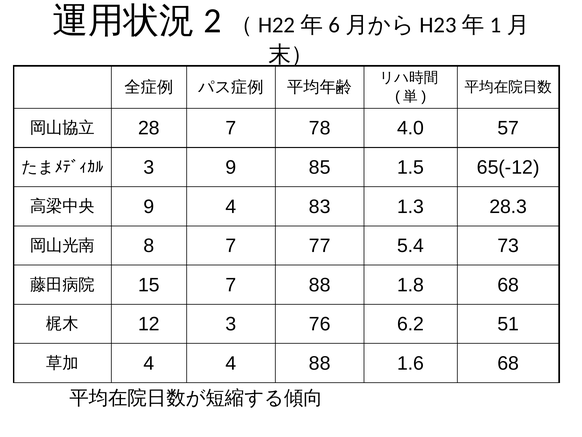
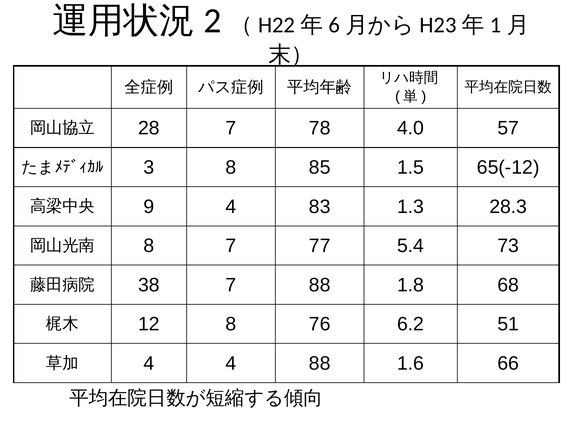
3 9: 9 -> 8
15: 15 -> 38
12 3: 3 -> 8
1.6 68: 68 -> 66
